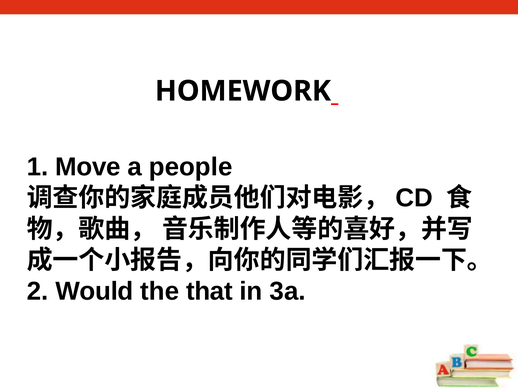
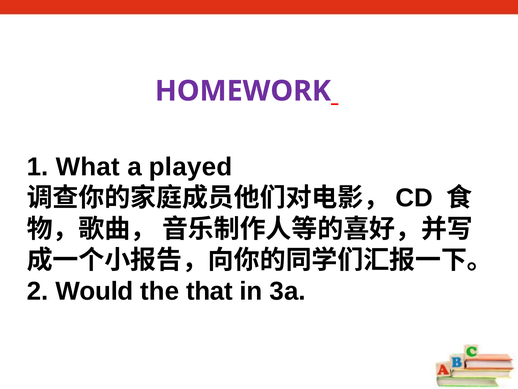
HOMEWORK colour: black -> purple
Move: Move -> What
people: people -> played
